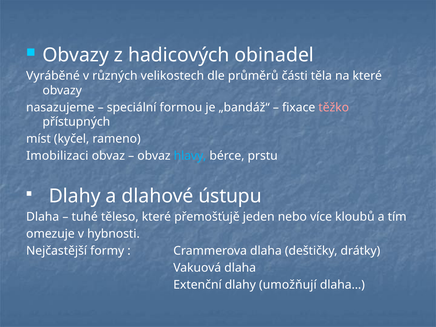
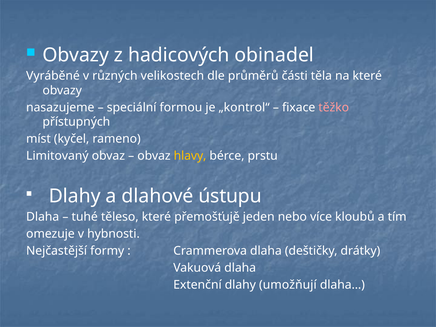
„bandáž“: „bandáž“ -> „kontrol“
Imobilizaci: Imobilizaci -> Limitovaný
hlavy colour: light blue -> yellow
